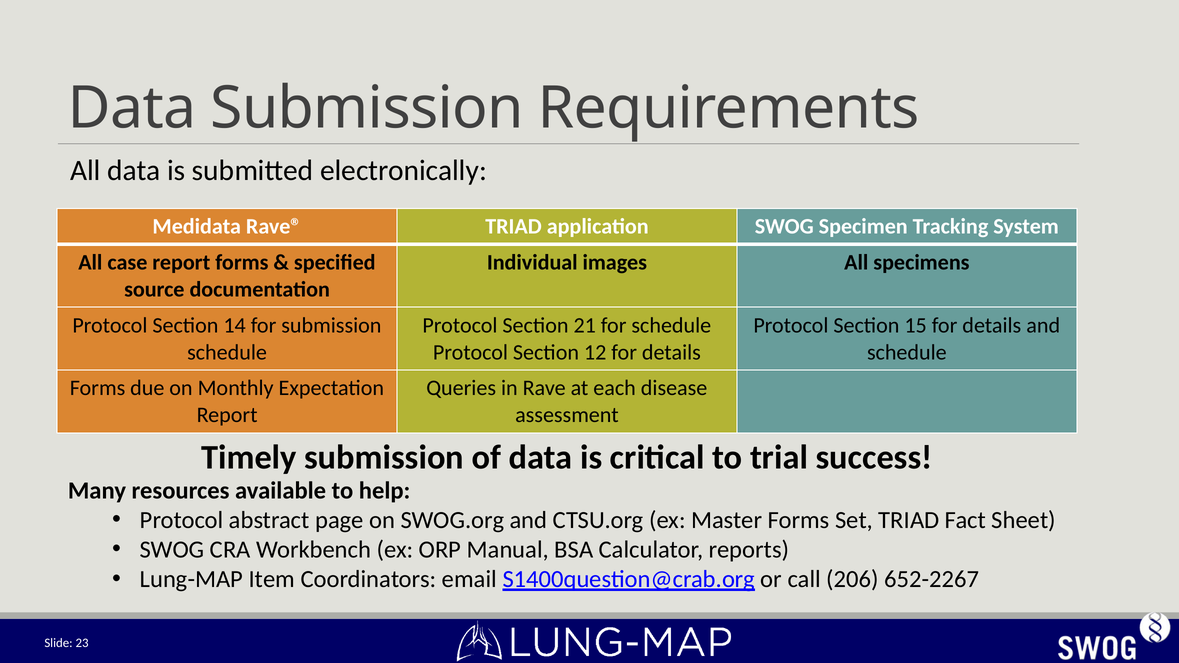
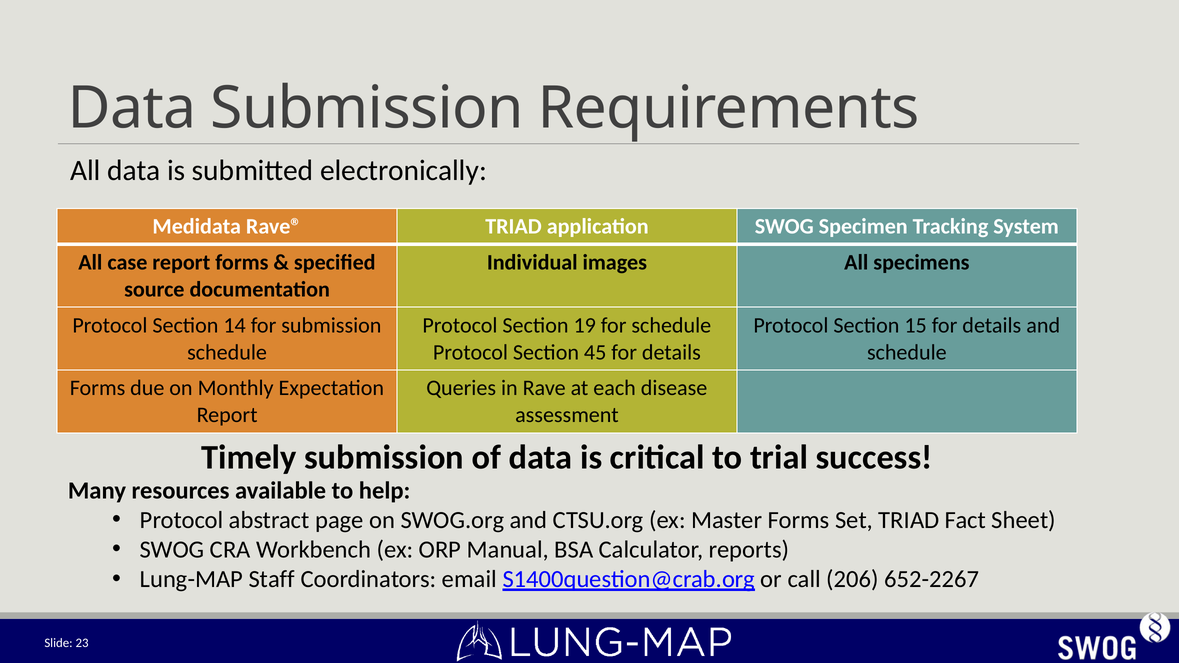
21: 21 -> 19
12: 12 -> 45
Item: Item -> Staff
